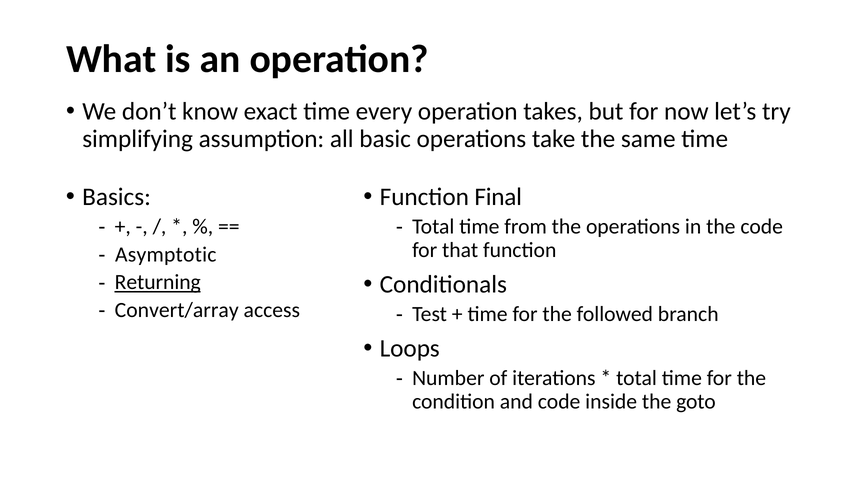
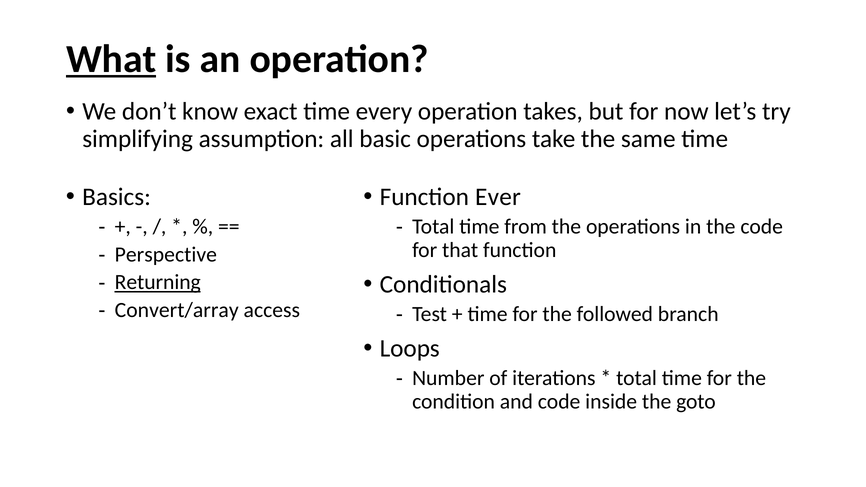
What underline: none -> present
Final: Final -> Ever
Asymptotic: Asymptotic -> Perspective
